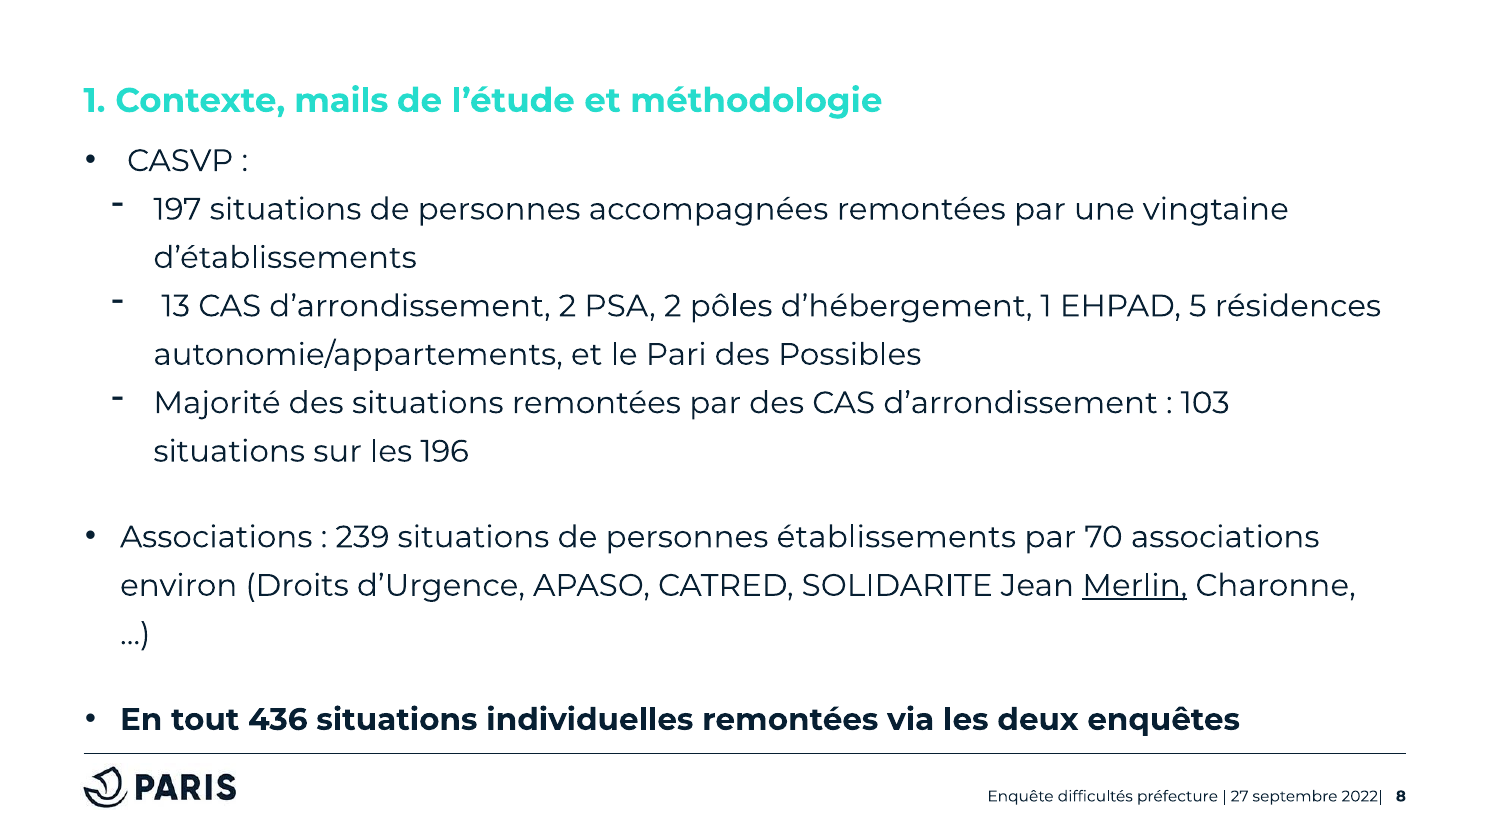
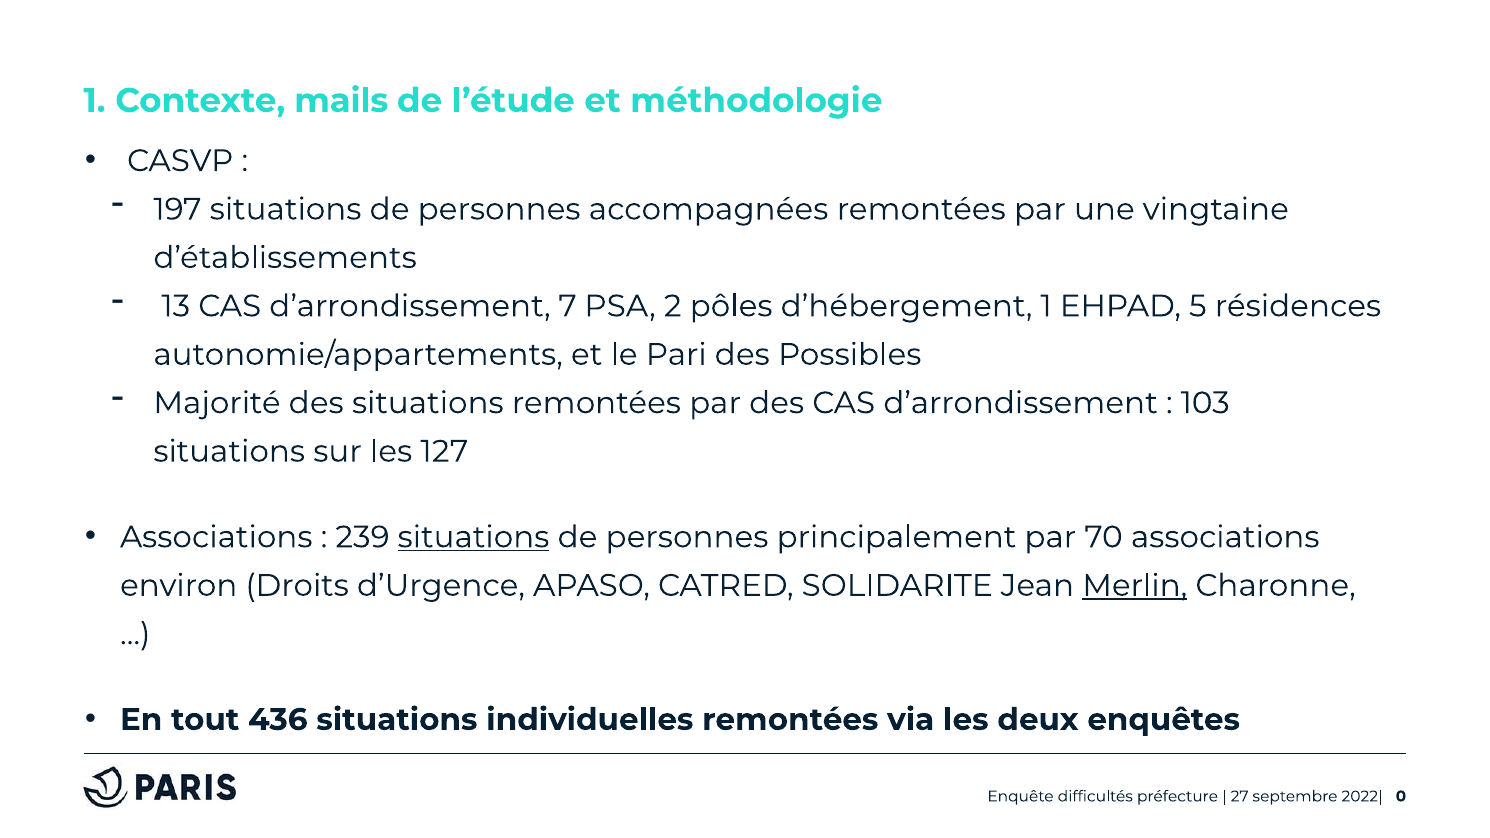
d’arrondissement 2: 2 -> 7
196: 196 -> 127
situations at (473, 537) underline: none -> present
établissements: établissements -> principalement
8: 8 -> 0
